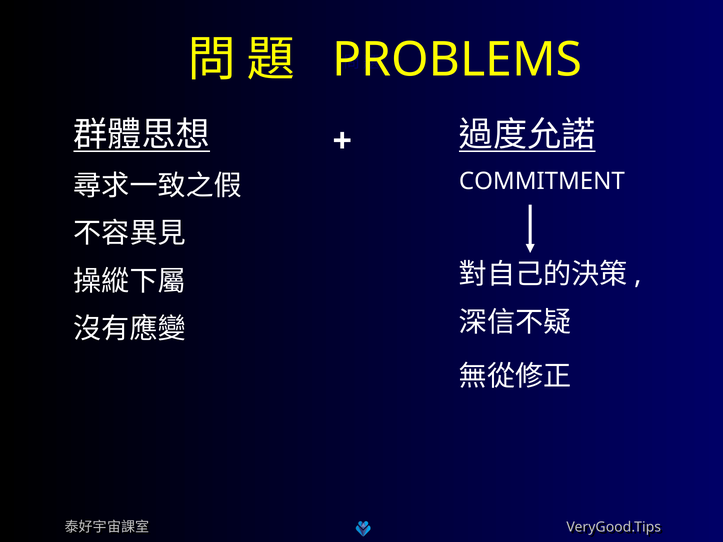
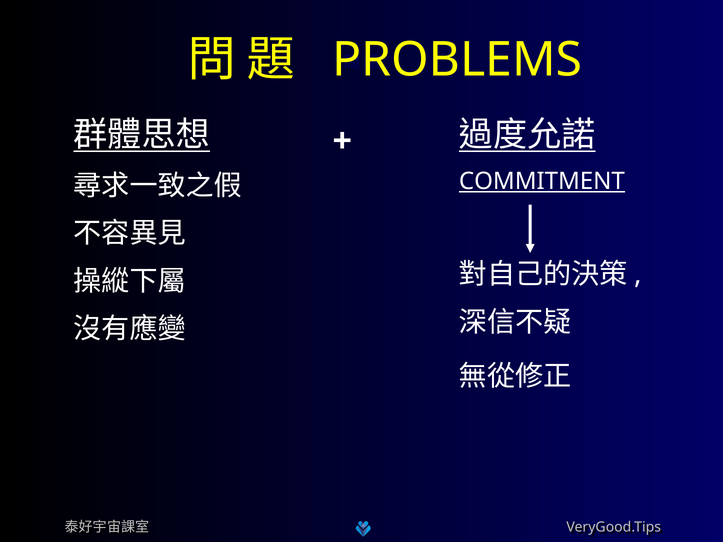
COMMITMENT underline: none -> present
